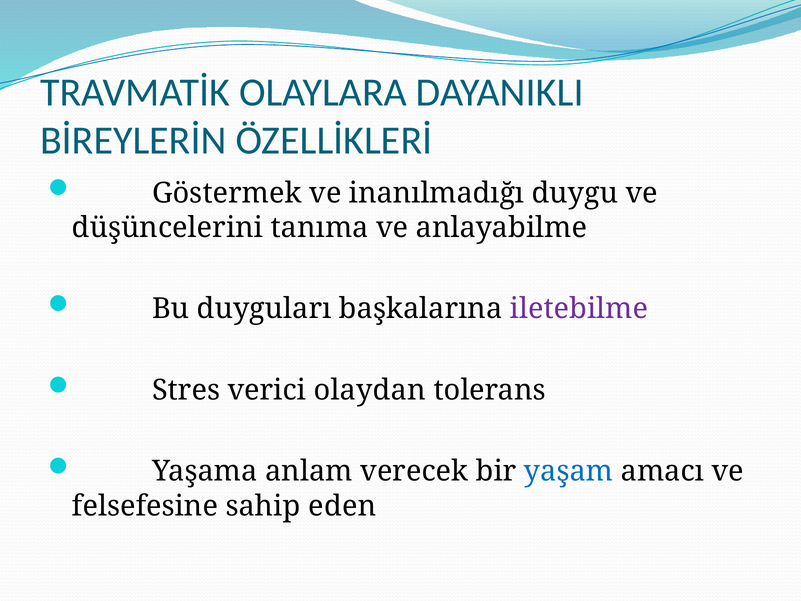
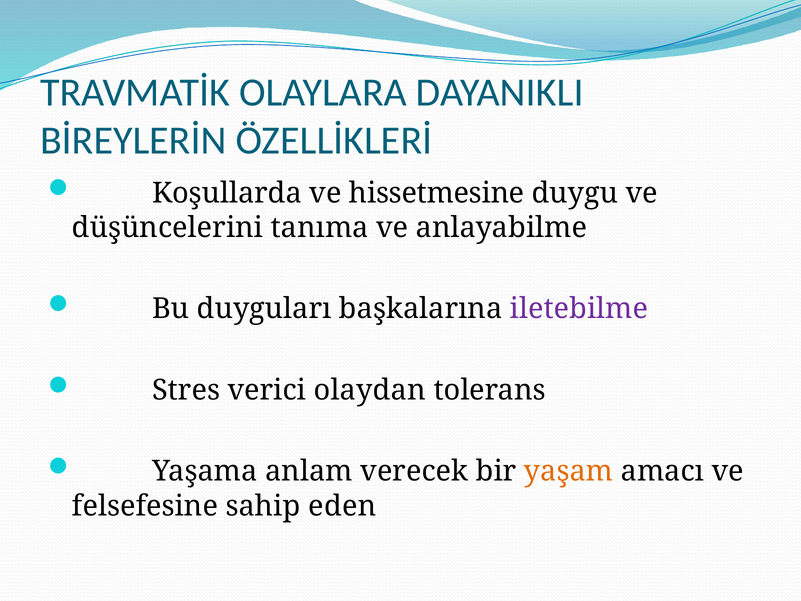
Göstermek: Göstermek -> Koşullarda
inanılmadığı: inanılmadığı -> hissetmesine
yaşam colour: blue -> orange
